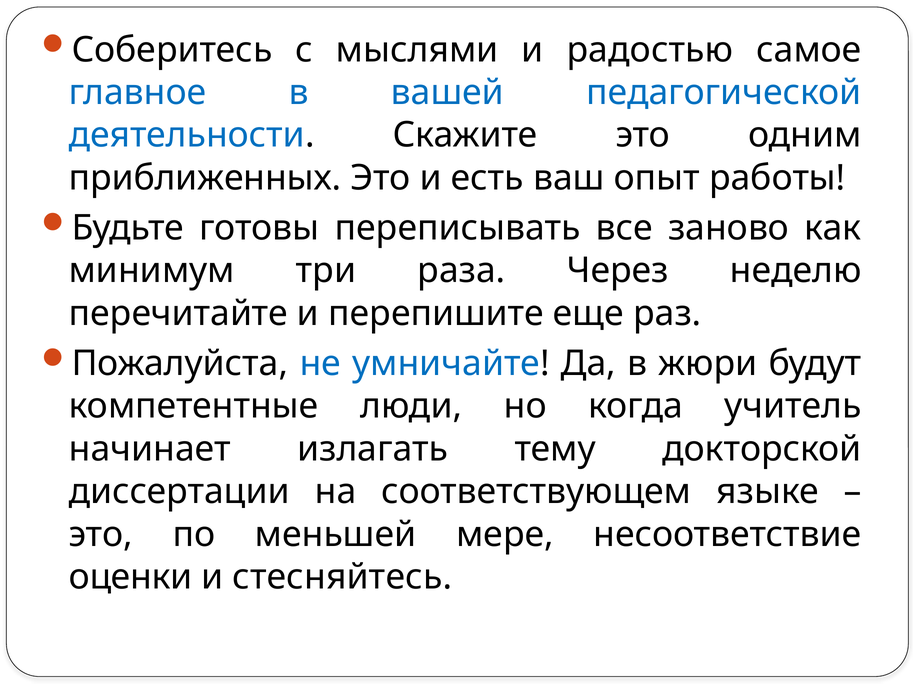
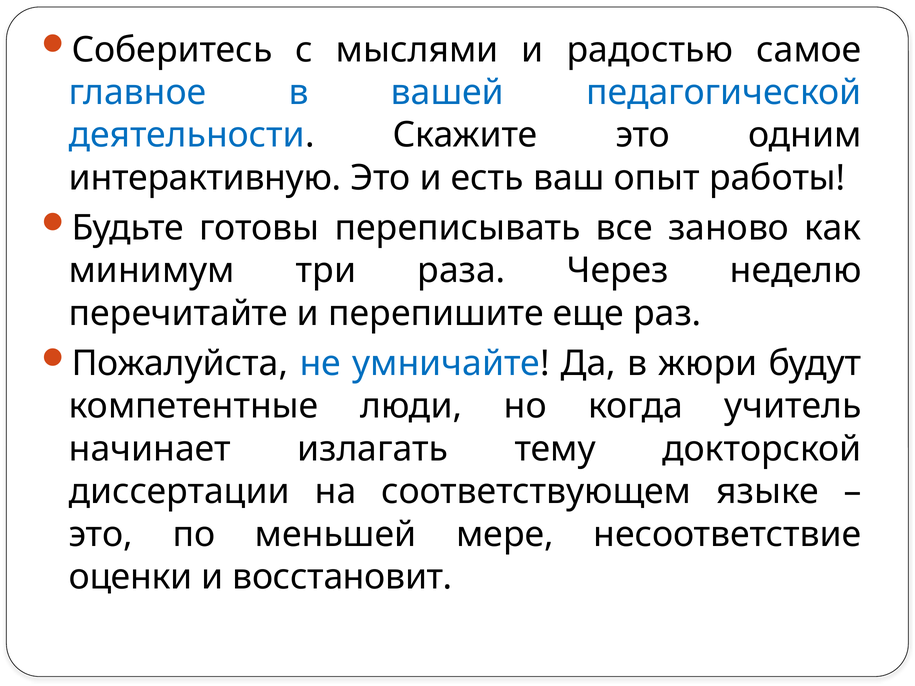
приближенных: приближенных -> интерактивную
стесняйтесь: стесняйтесь -> восстановит
